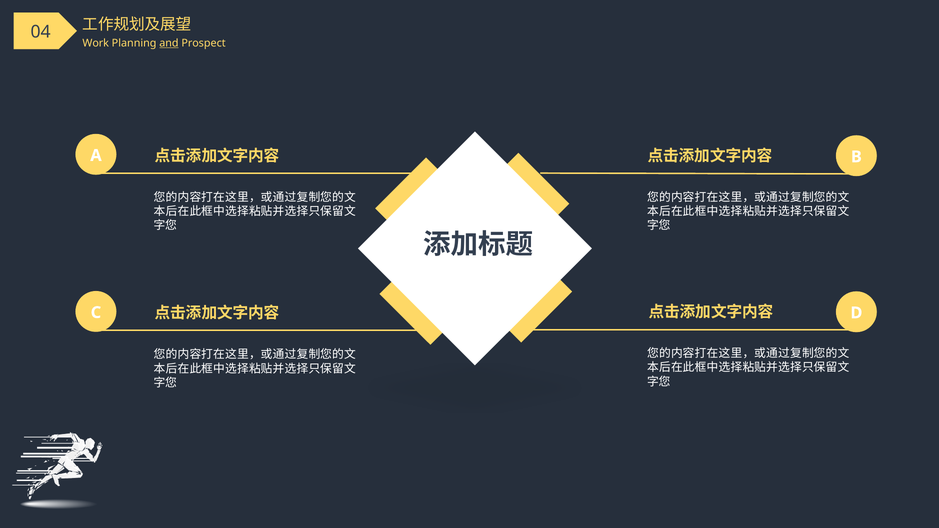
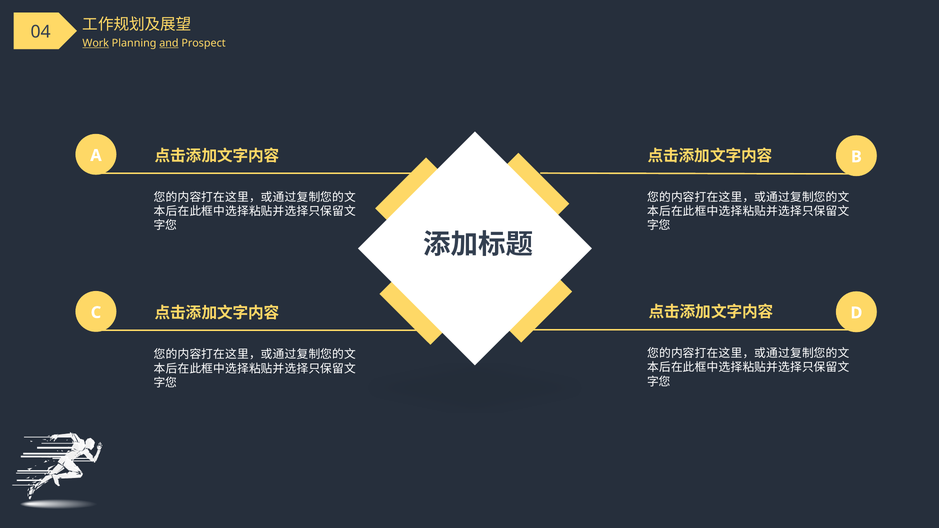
Work underline: none -> present
